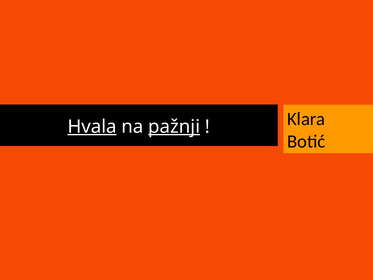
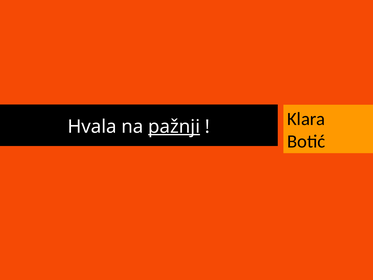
Hvala underline: present -> none
